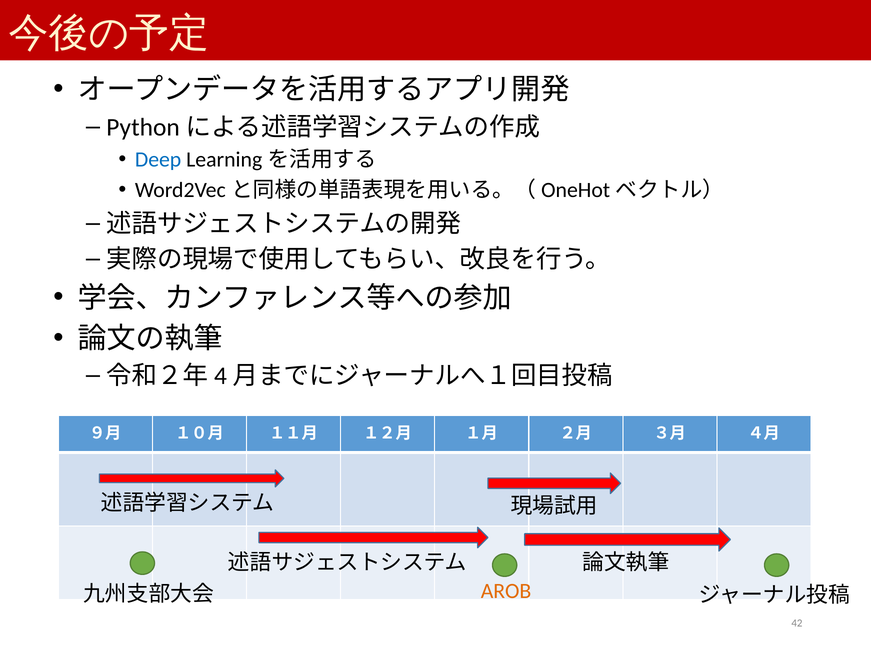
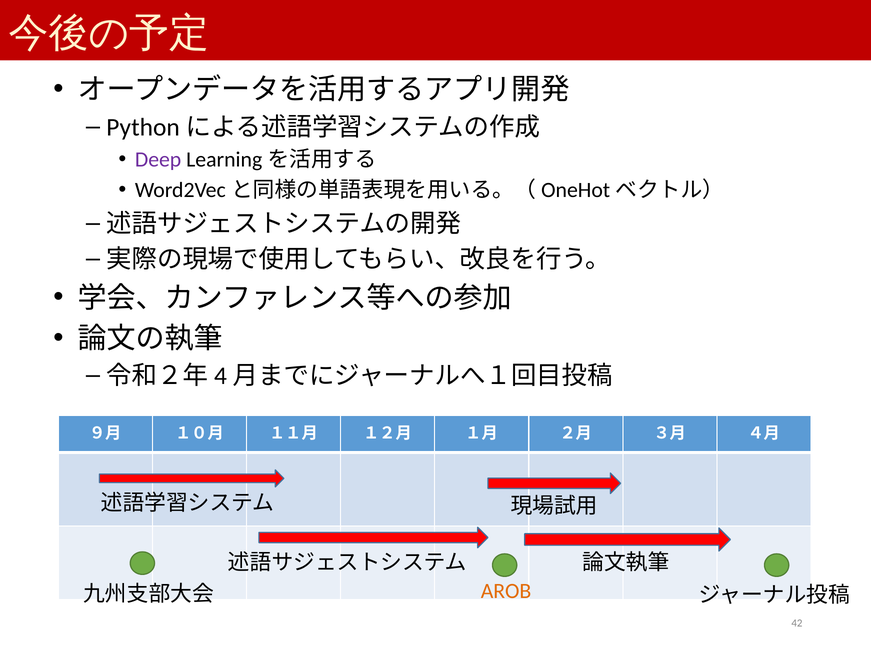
Deep colour: blue -> purple
